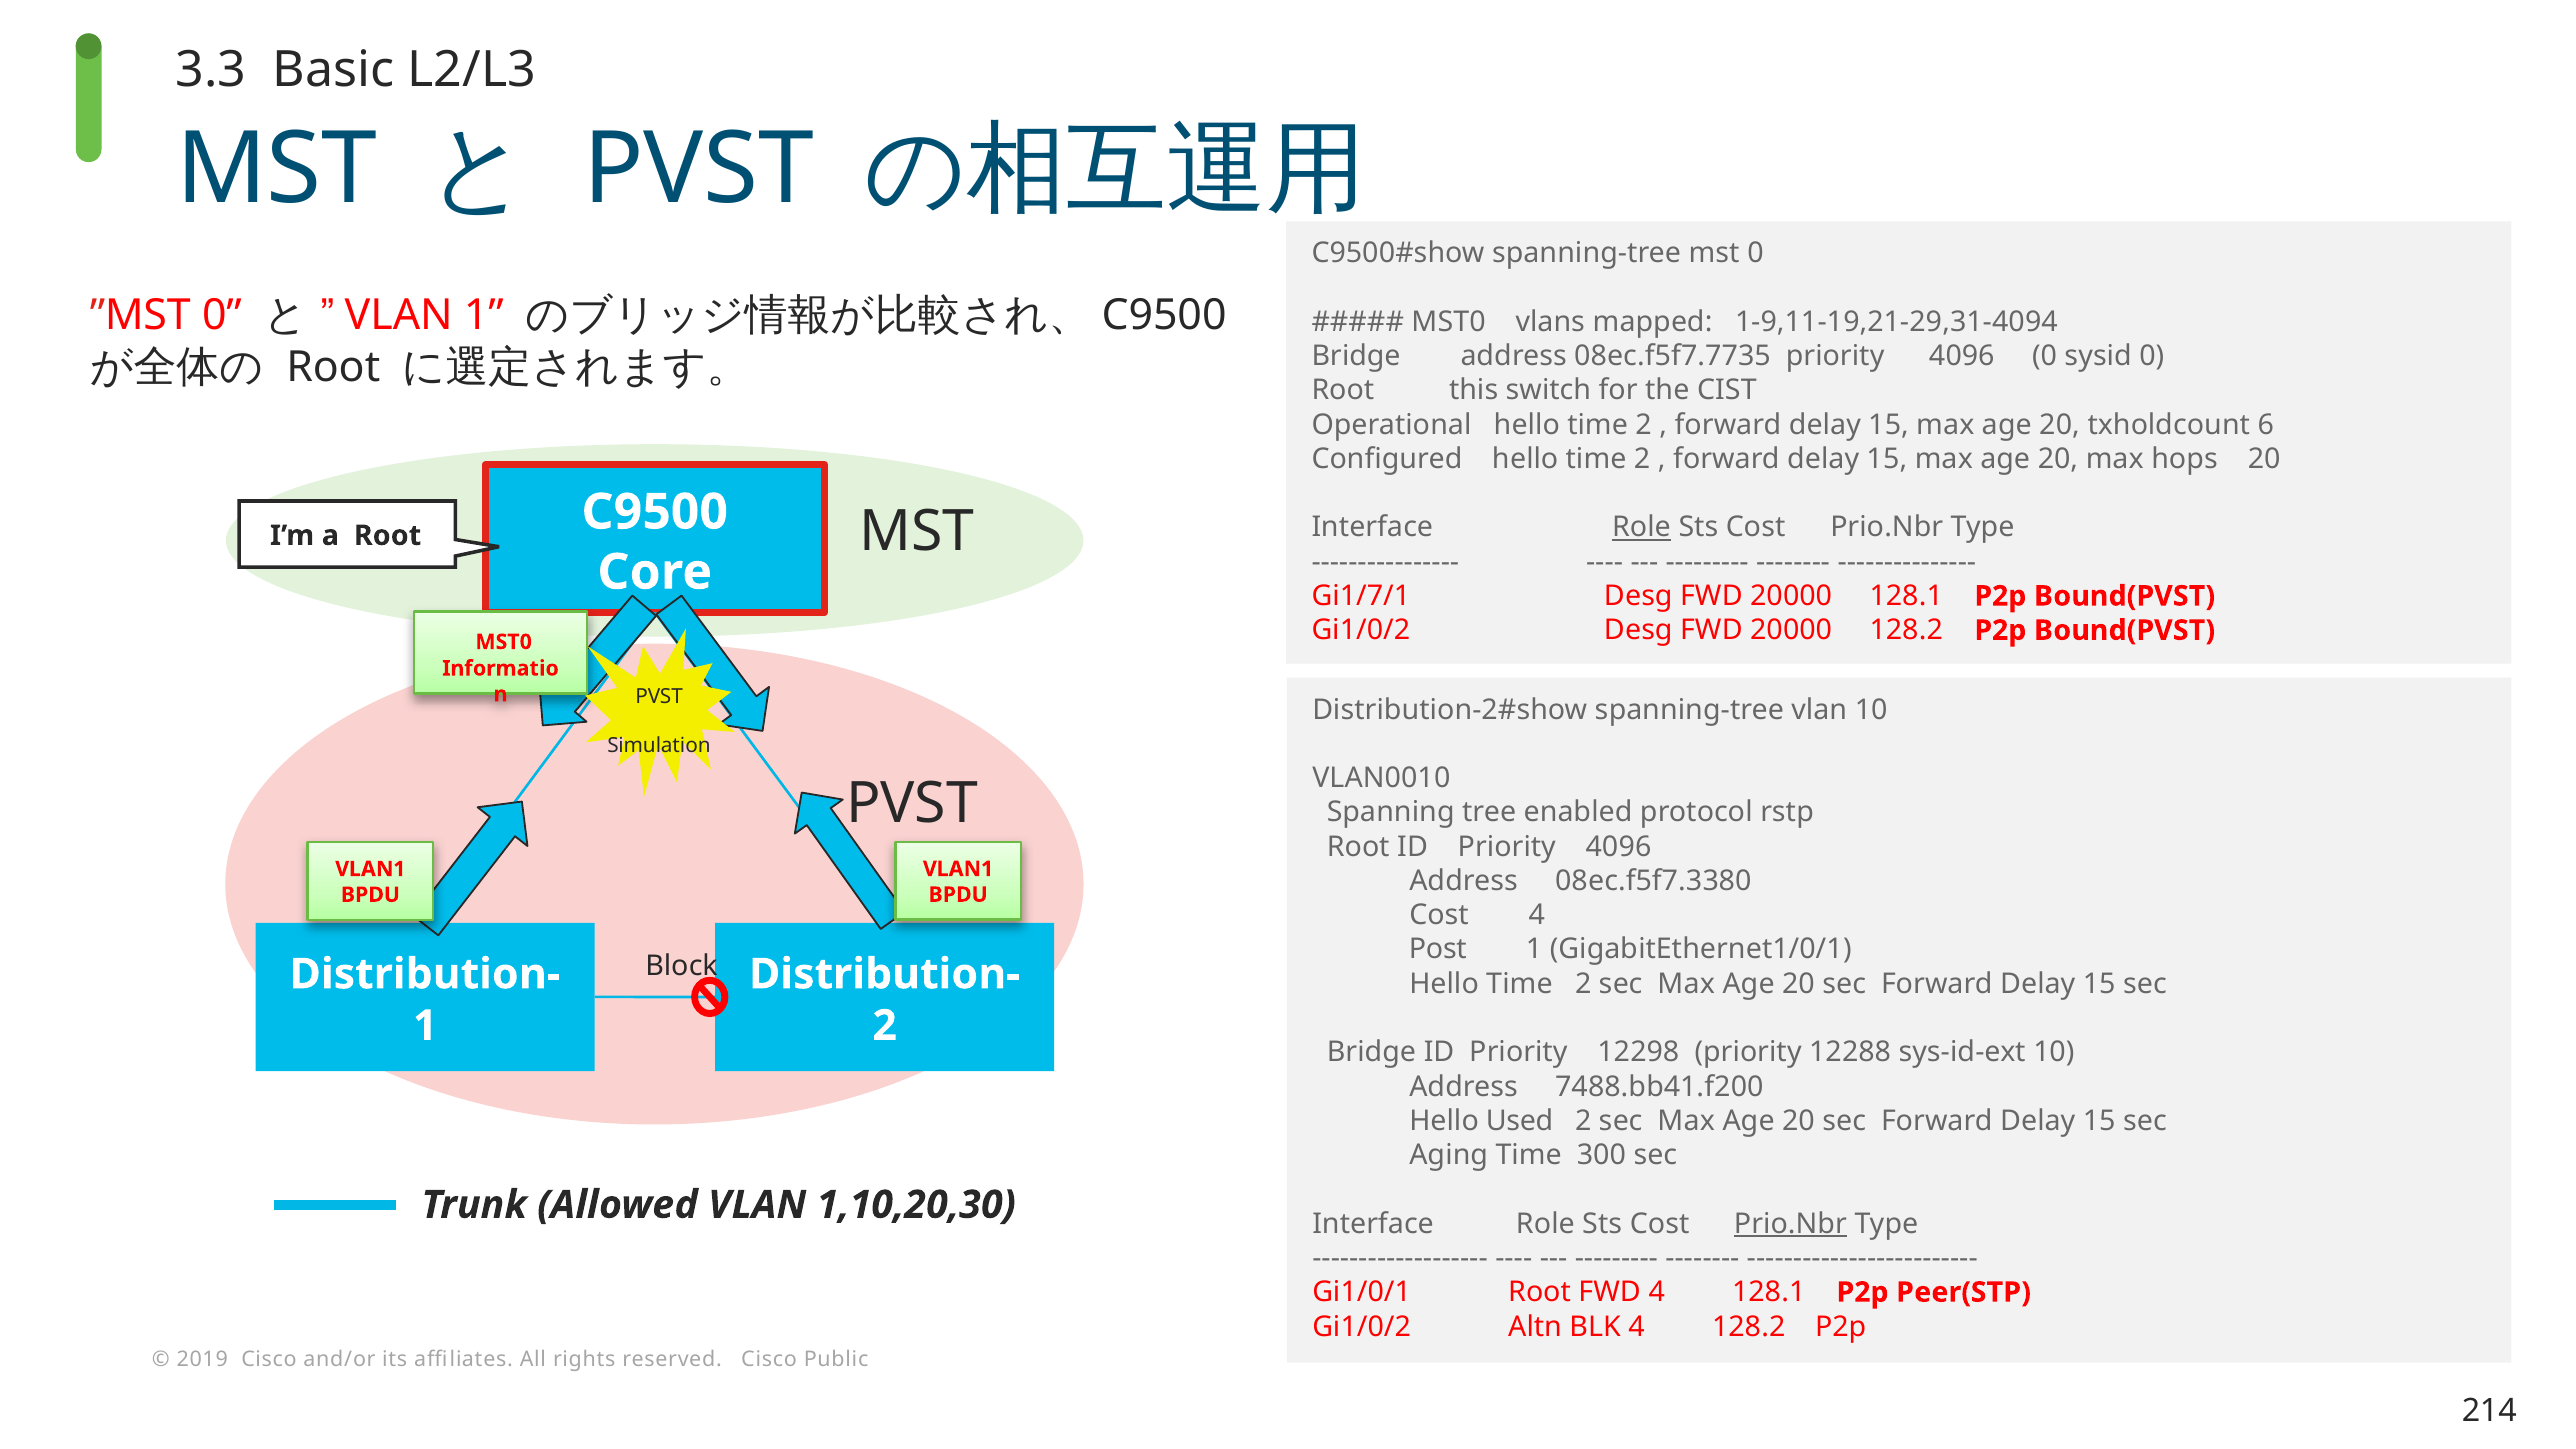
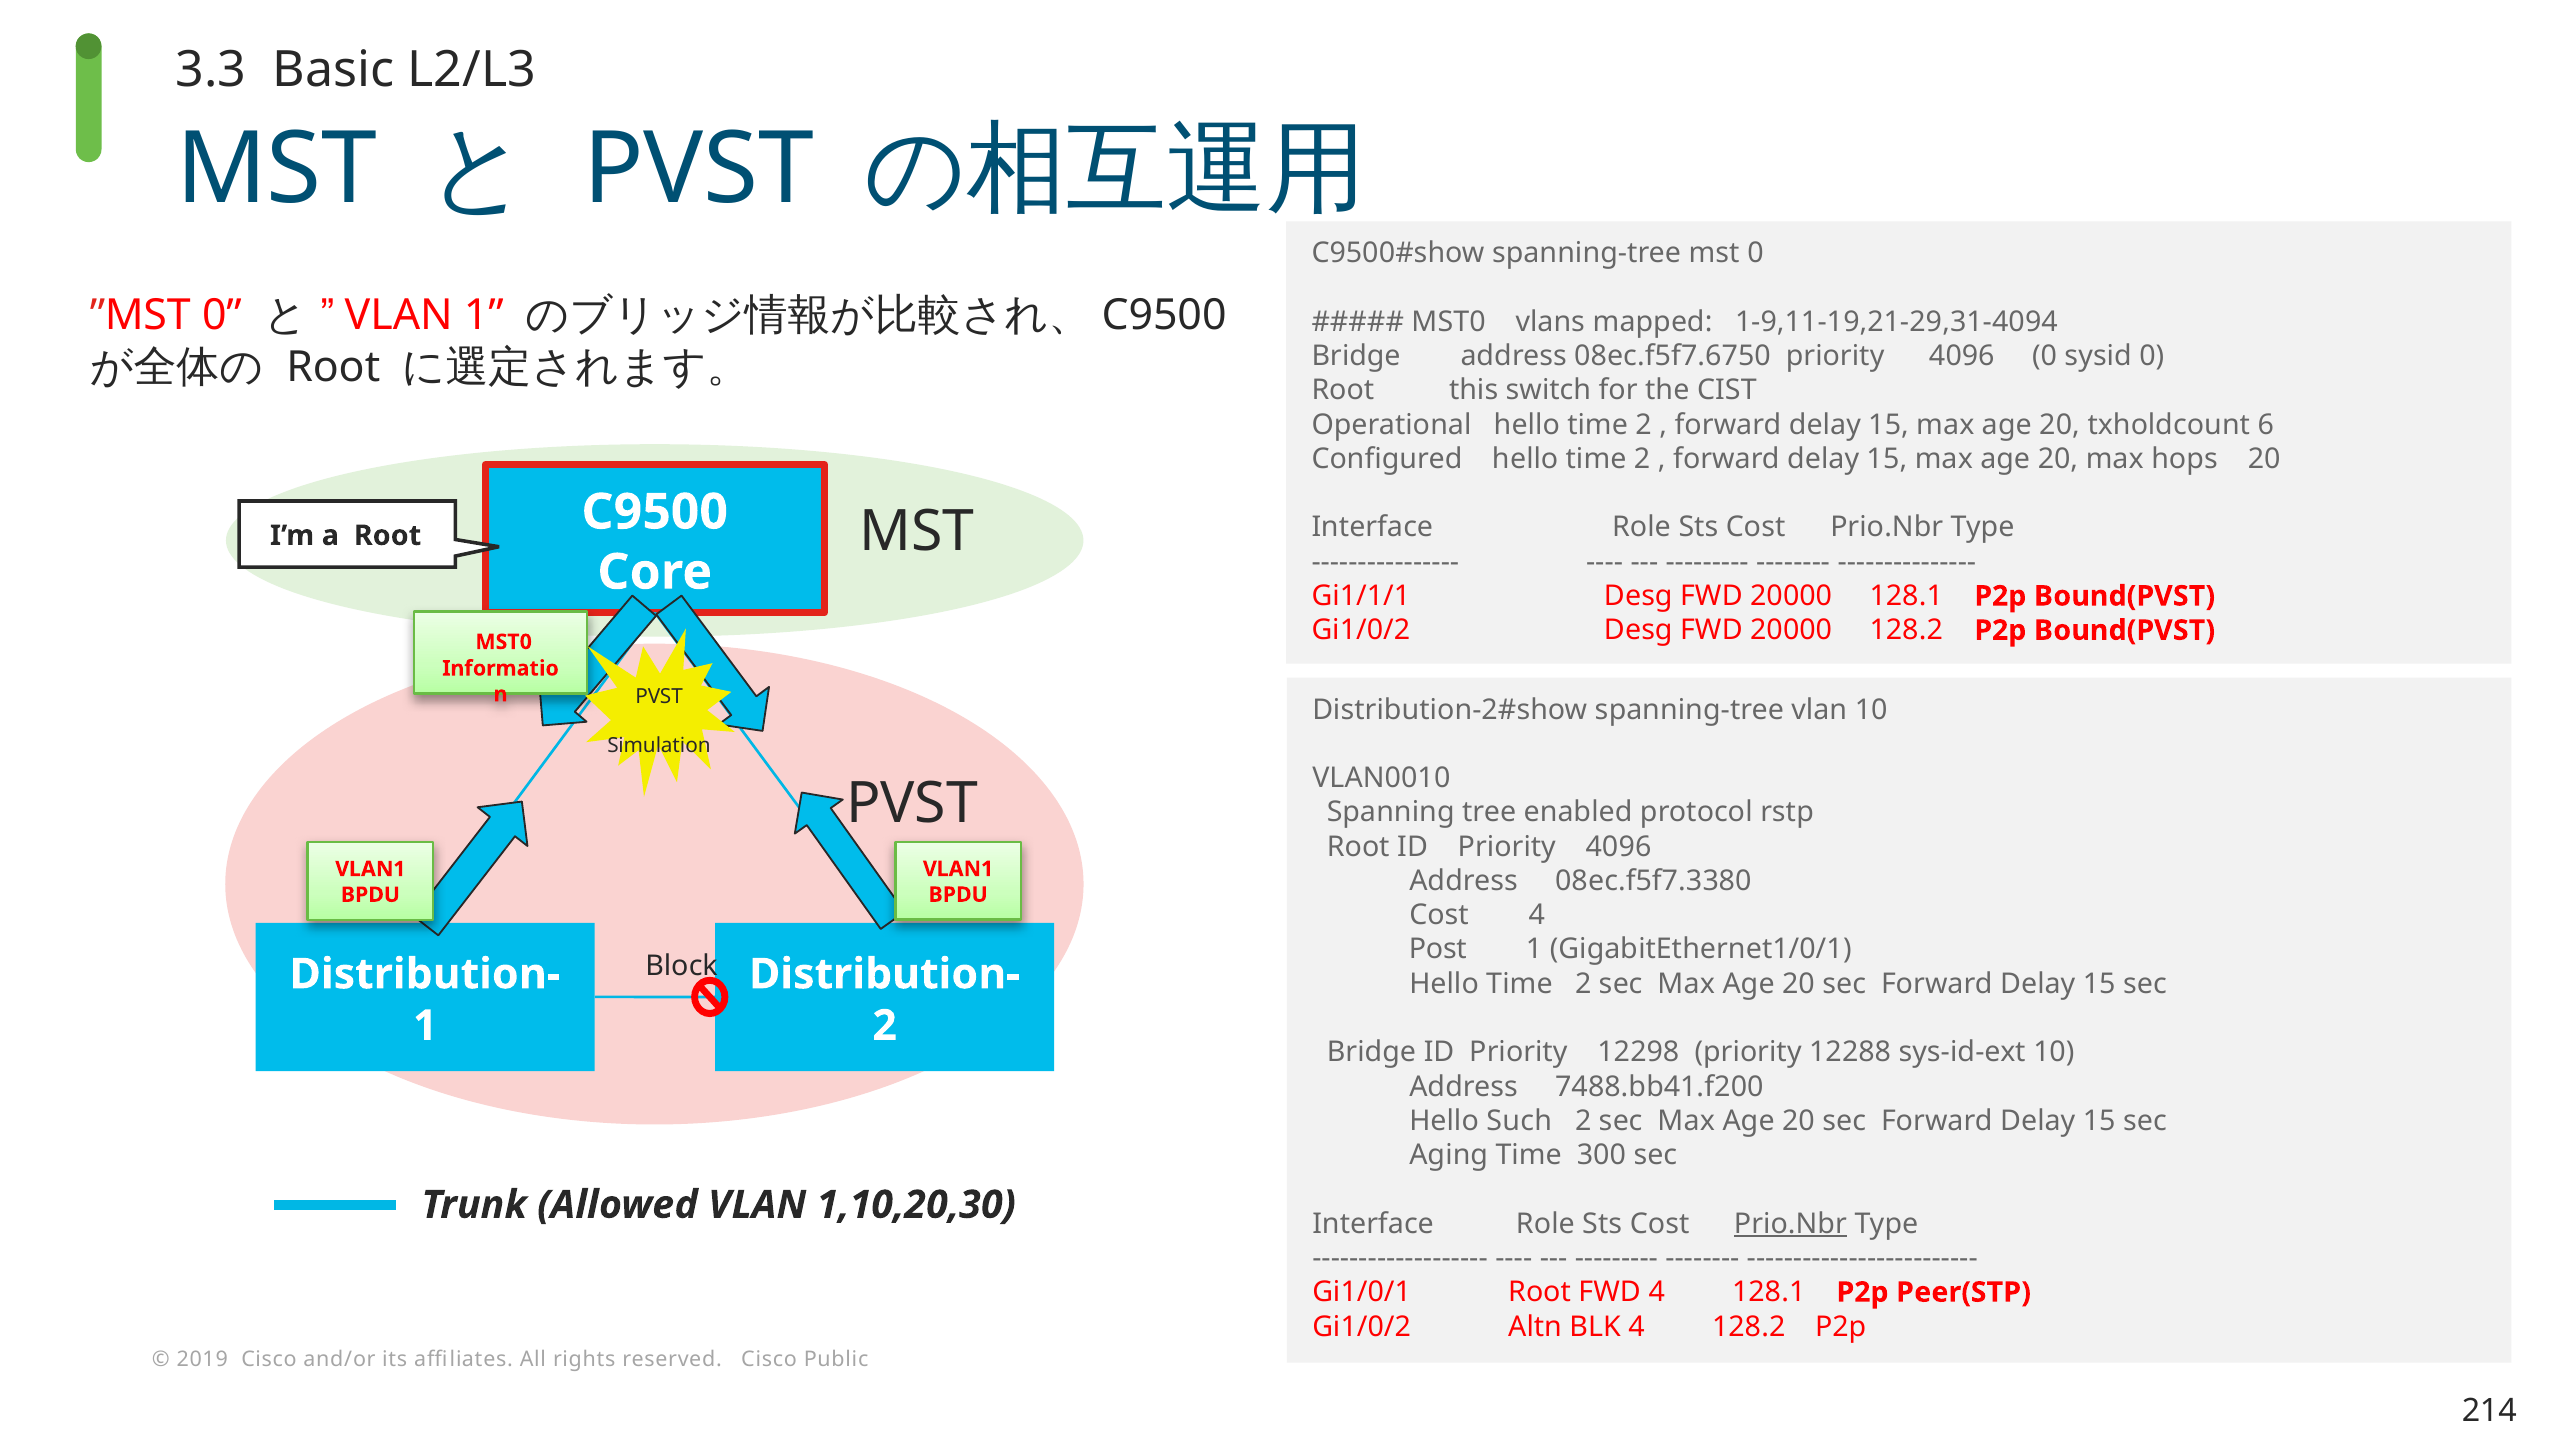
08ec.f5f7.7735: 08ec.f5f7.7735 -> 08ec.f5f7.6750
Role at (1641, 528) underline: present -> none
Gi1/7/1: Gi1/7/1 -> Gi1/1/1
Used: Used -> Such
